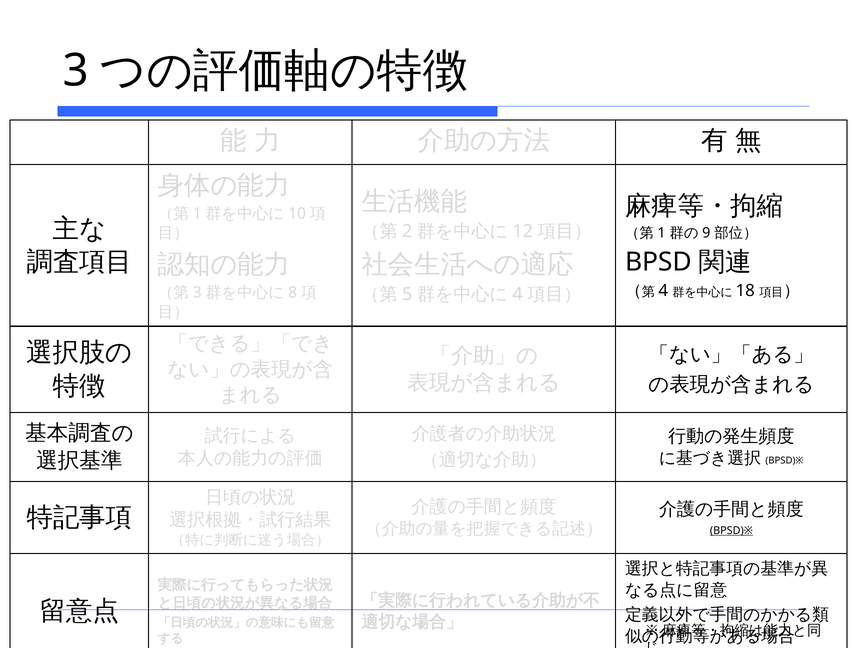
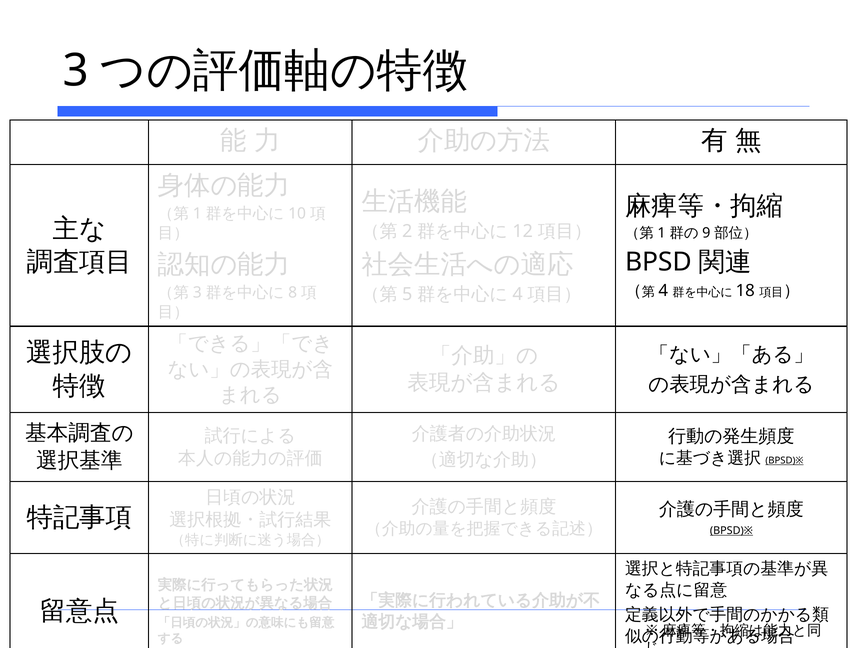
BPSD)※ at (784, 461) underline: none -> present
